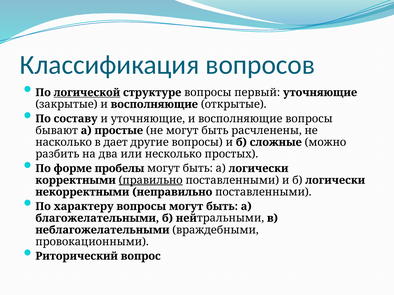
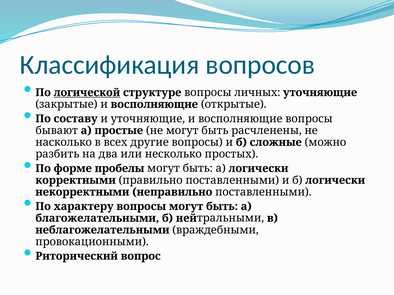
первый: первый -> личных
дает: дает -> всех
правильно underline: present -> none
